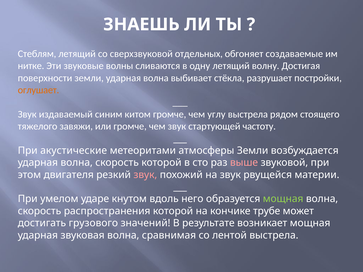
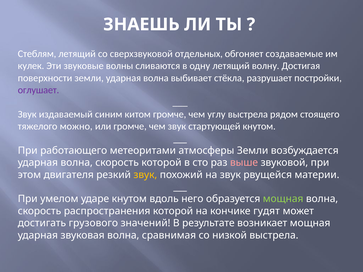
нитке: нитке -> кулек
оглушает colour: orange -> purple
завяжи: завяжи -> можно
стартующей частоту: частоту -> кнутом
акустические: акустические -> работающего
звук at (145, 175) colour: pink -> yellow
трубе: трубе -> гудят
лентой: лентой -> низкой
